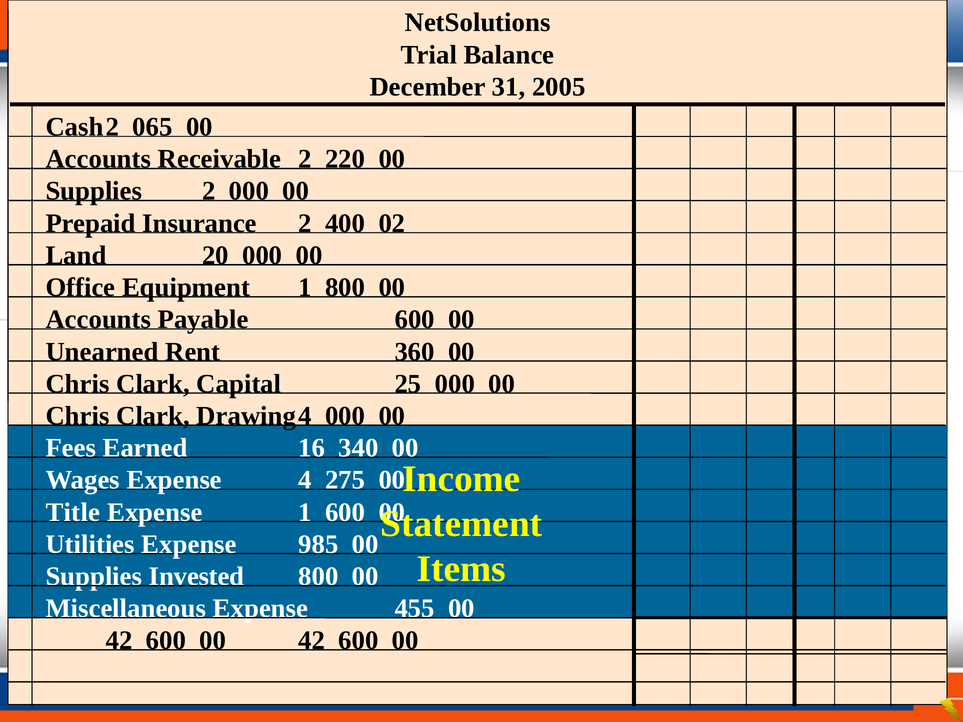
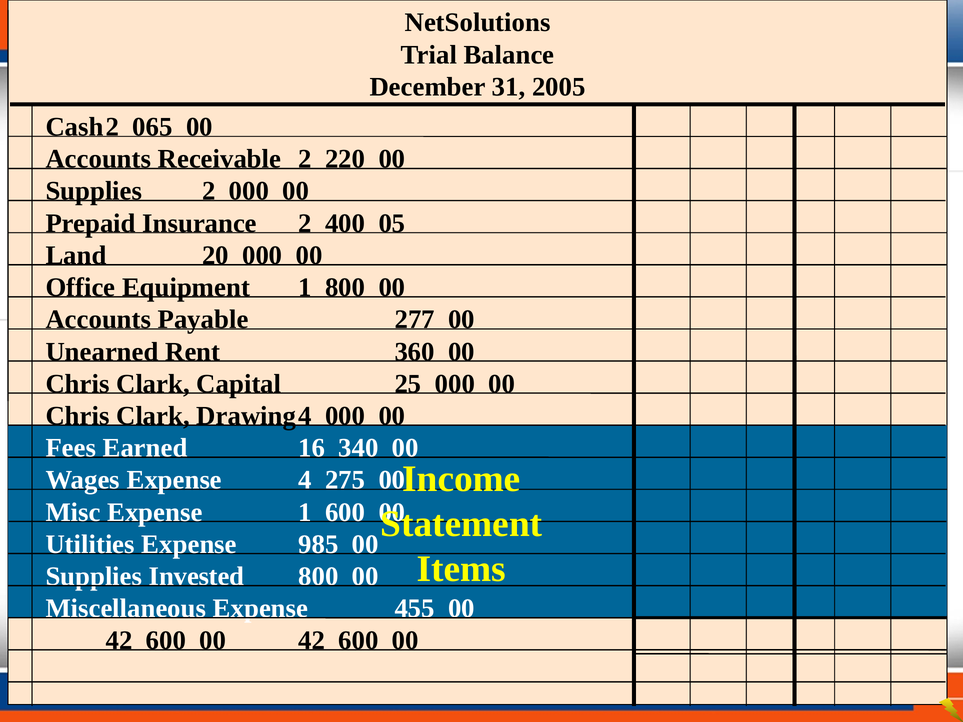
02: 02 -> 05
Payable 600: 600 -> 277
Title: Title -> Misc
